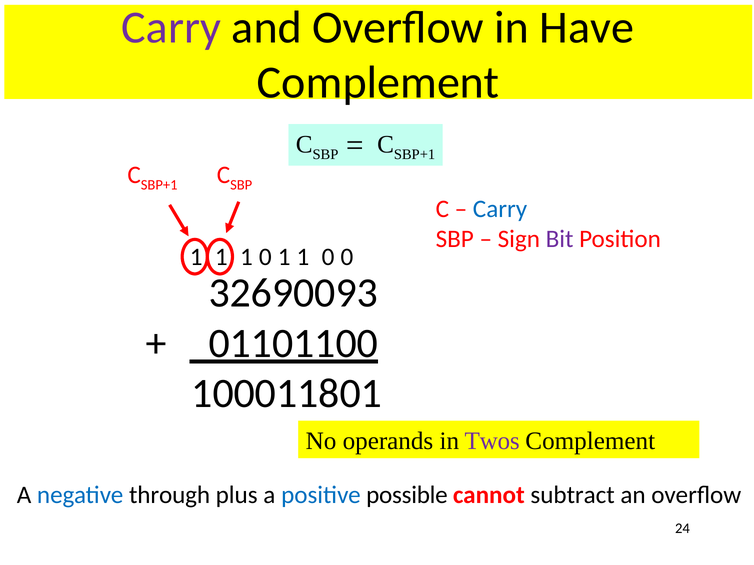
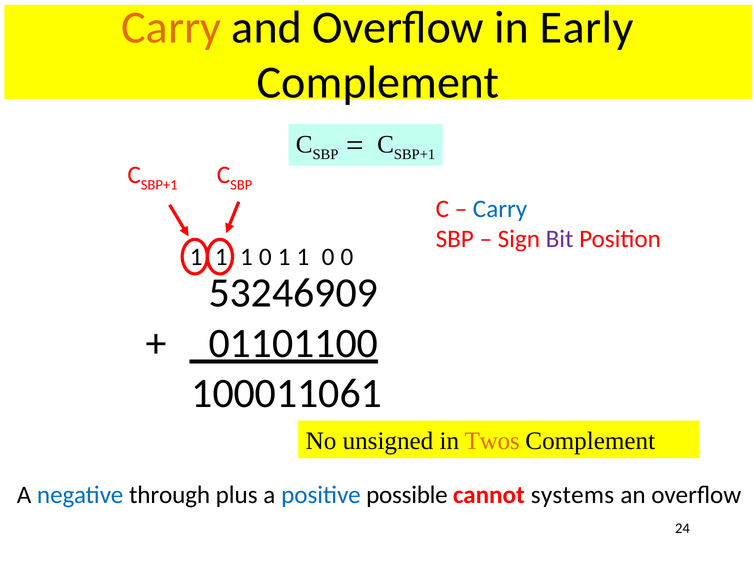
Carry at (171, 27) colour: purple -> orange
Have: Have -> Early
32690093: 32690093 -> 53246909
100011801: 100011801 -> 100011061
operands: operands -> unsigned
Twos colour: purple -> orange
subtract: subtract -> systems
